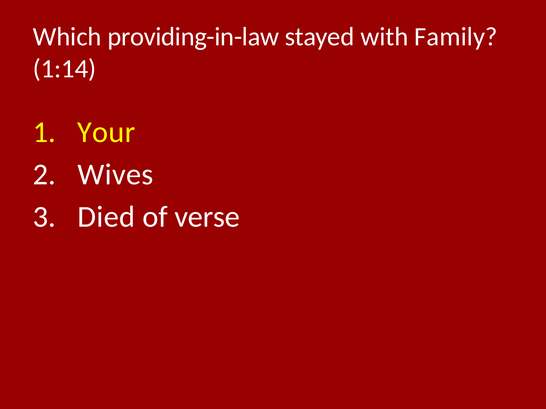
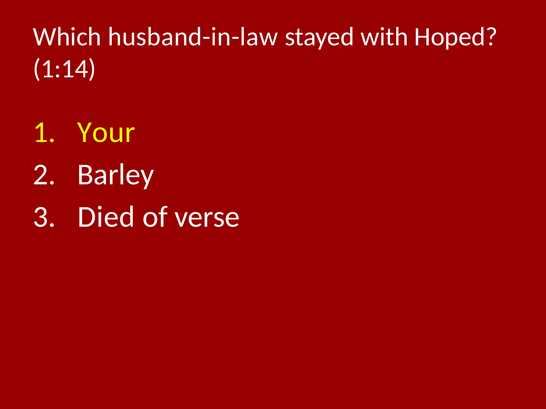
providing-in-law: providing-in-law -> husband-in-law
Family: Family -> Hoped
Wives: Wives -> Barley
